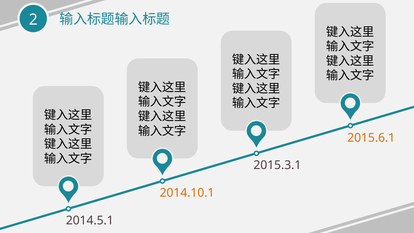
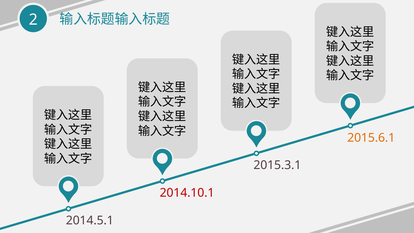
2014.10.1 colour: orange -> red
